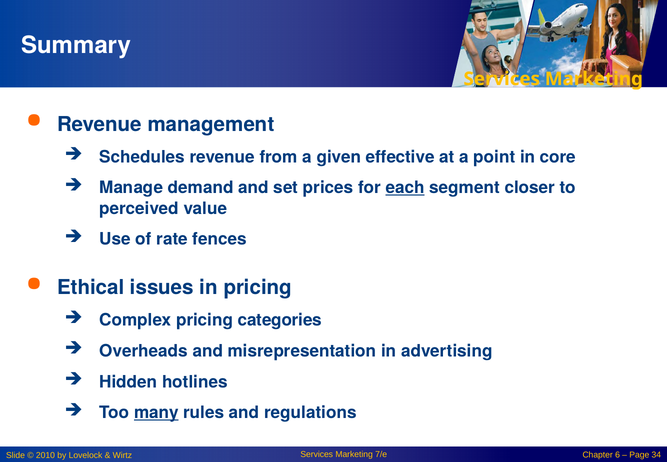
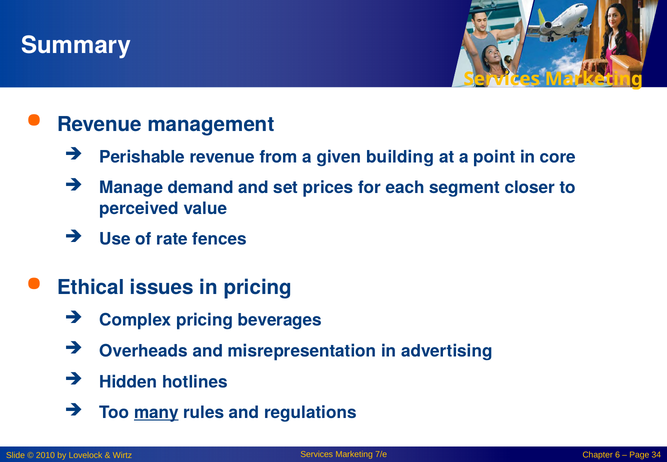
Schedules: Schedules -> Perishable
effective: effective -> building
each underline: present -> none
categories: categories -> beverages
